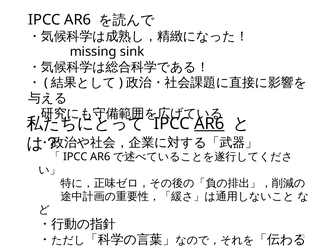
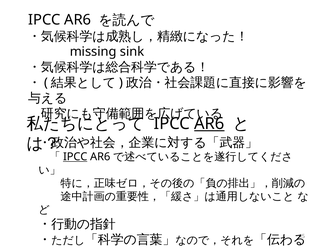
IPCC at (75, 157) underline: none -> present
